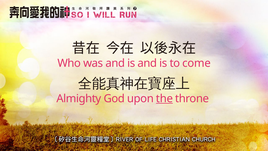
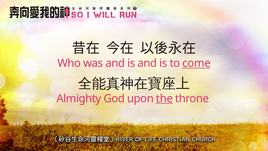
come underline: none -> present
